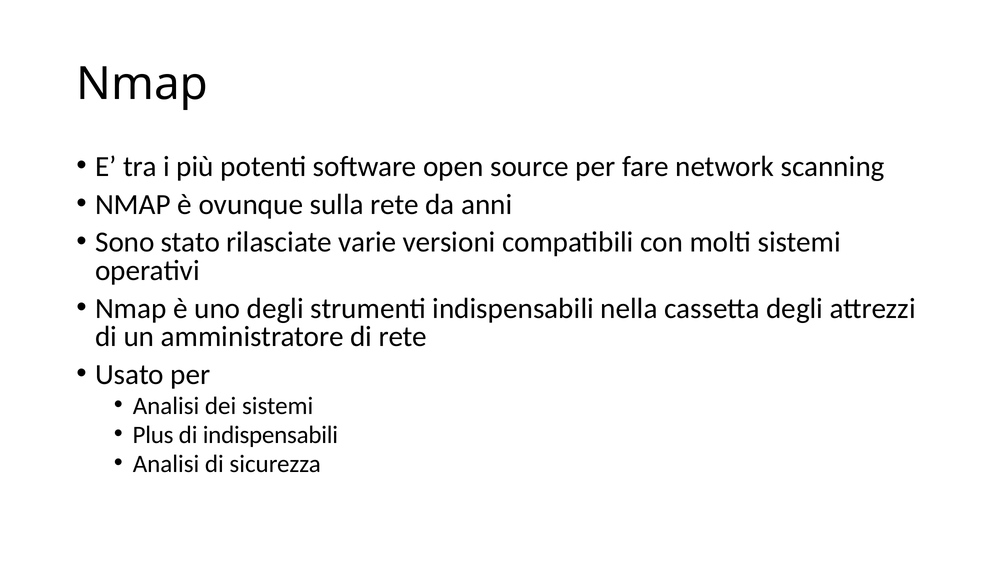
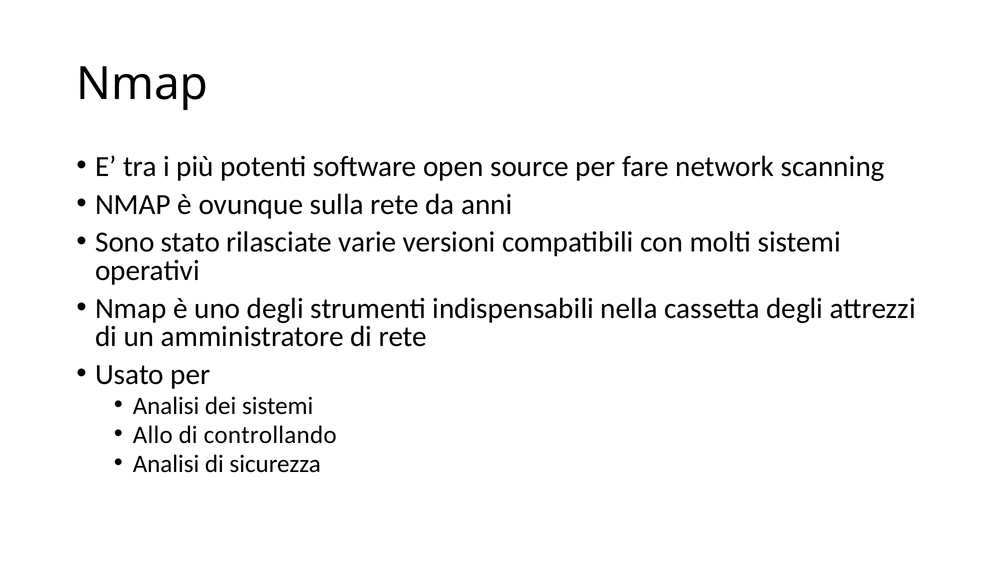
Plus: Plus -> Allo
di indispensabili: indispensabili -> controllando
